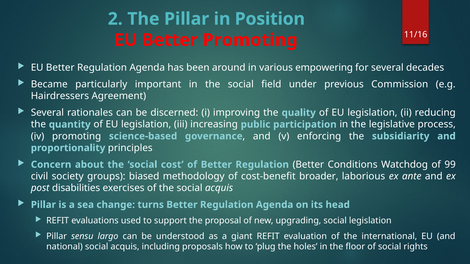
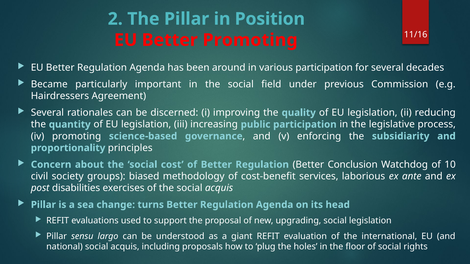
various empowering: empowering -> participation
Conditions: Conditions -> Conclusion
99: 99 -> 10
broader: broader -> services
